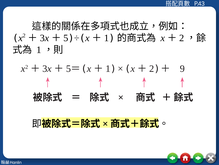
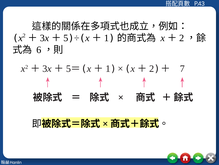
1: 1 -> 6
9: 9 -> 7
